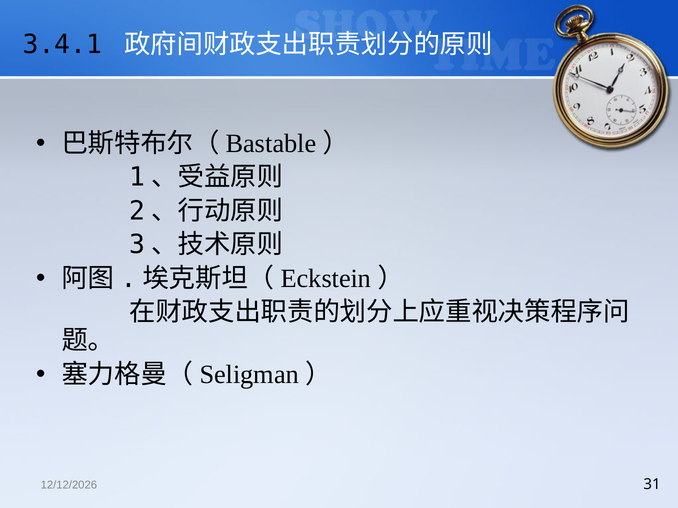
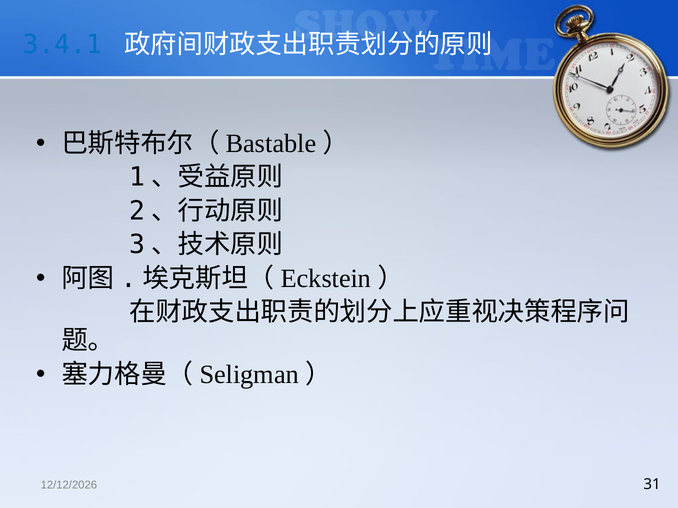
3.4.1 colour: black -> blue
